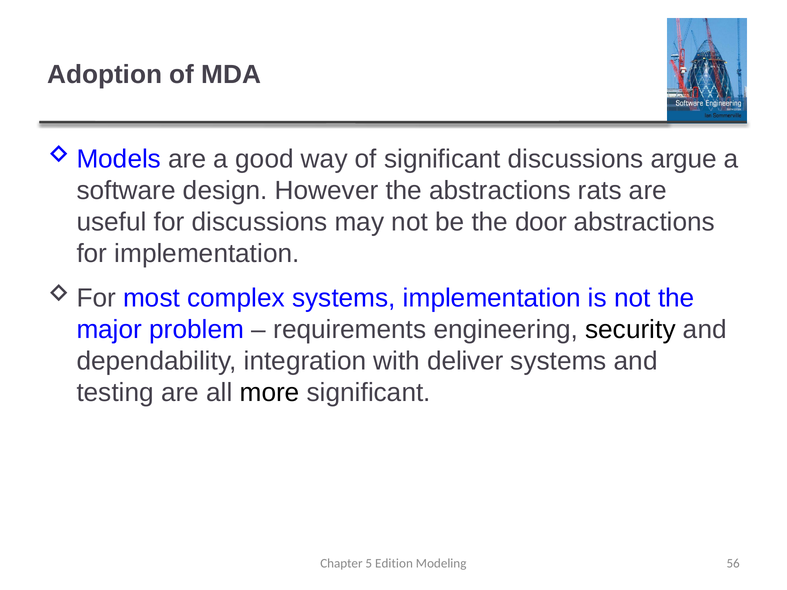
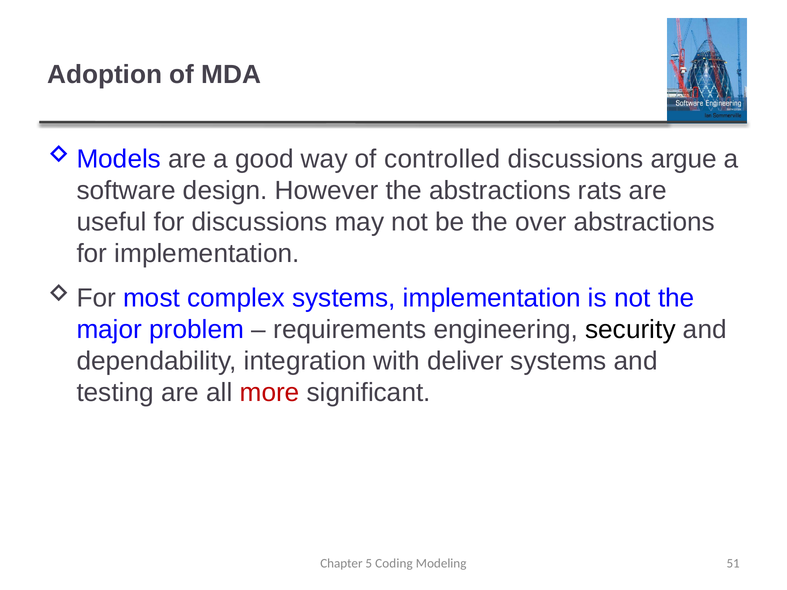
of significant: significant -> controlled
door: door -> over
more colour: black -> red
Edition: Edition -> Coding
56: 56 -> 51
